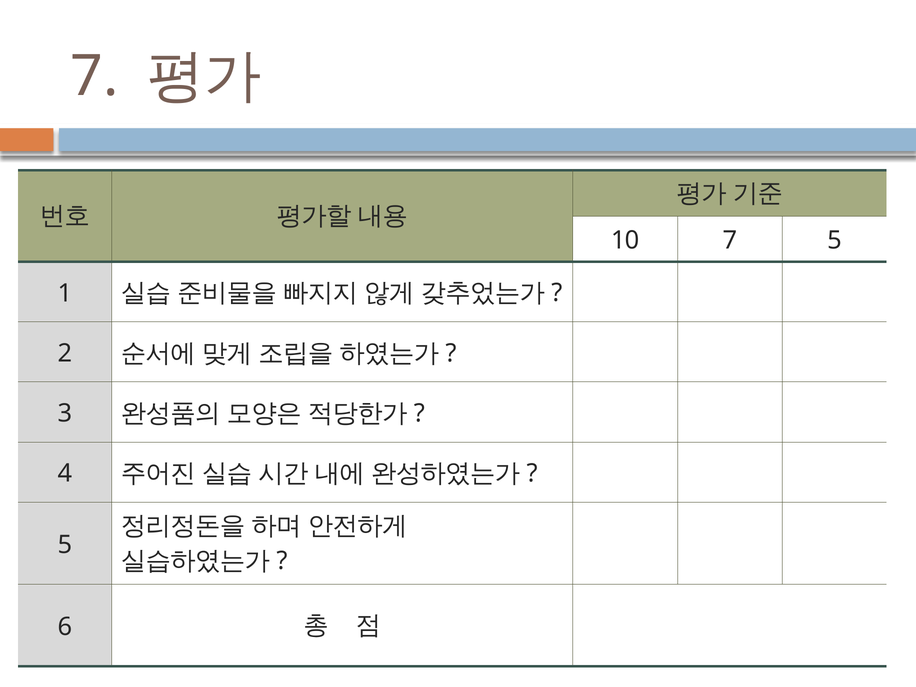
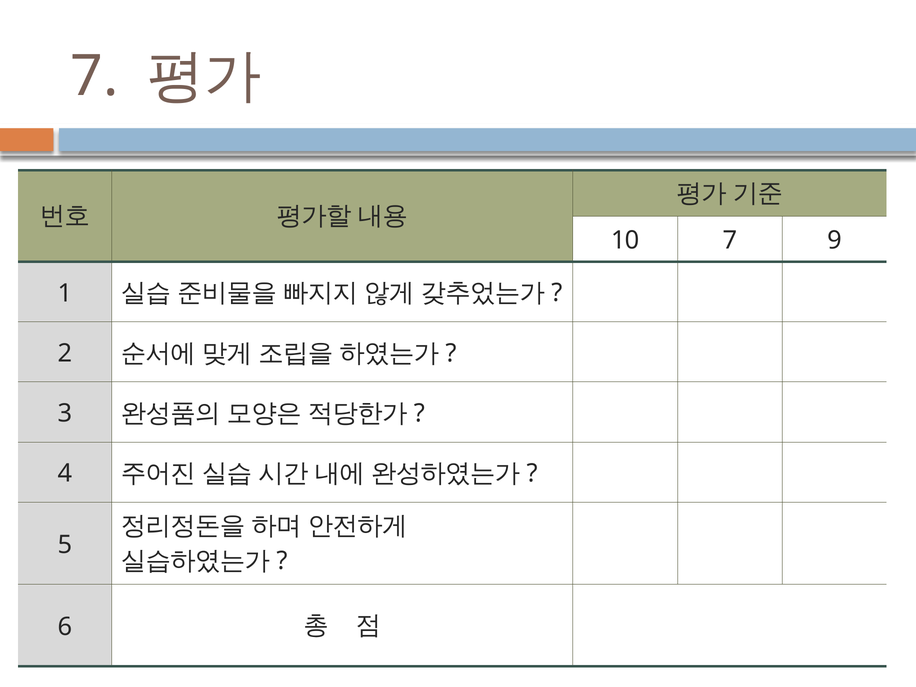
7 5: 5 -> 9
